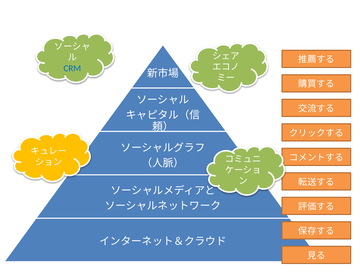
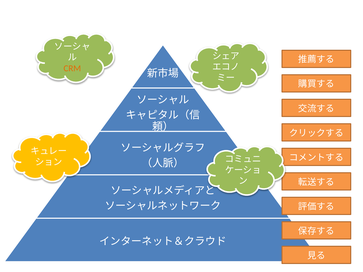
CRM colour: blue -> orange
